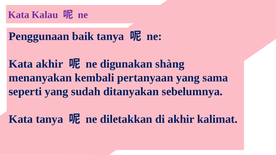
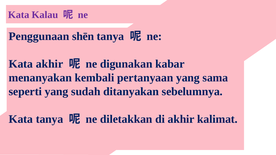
baik: baik -> shēn
shàng: shàng -> kabar
